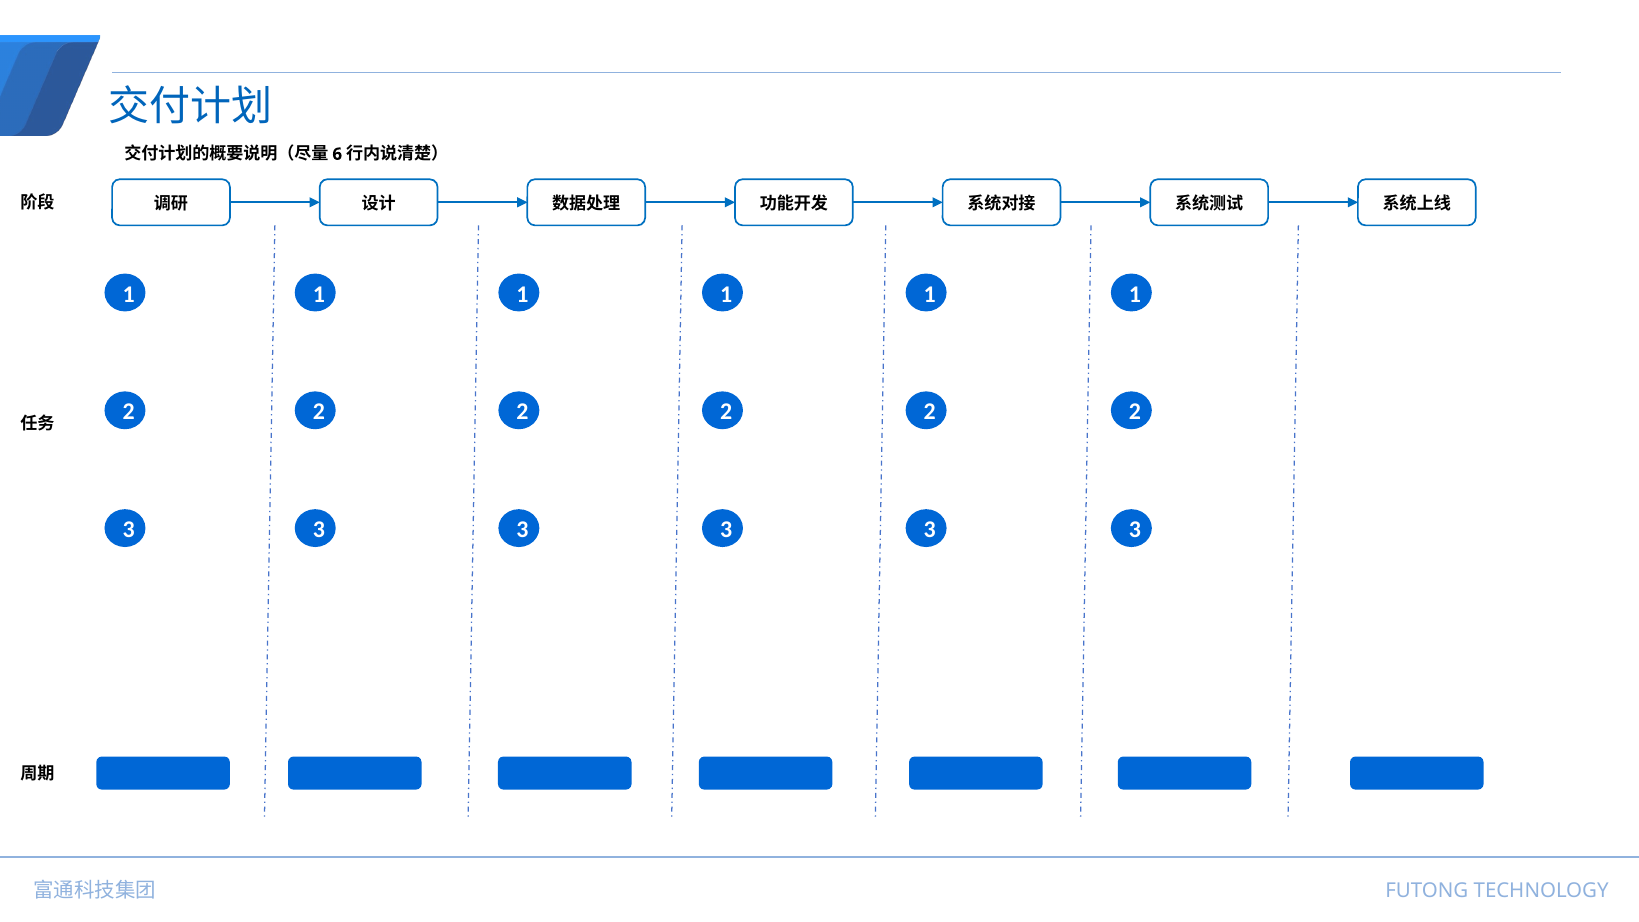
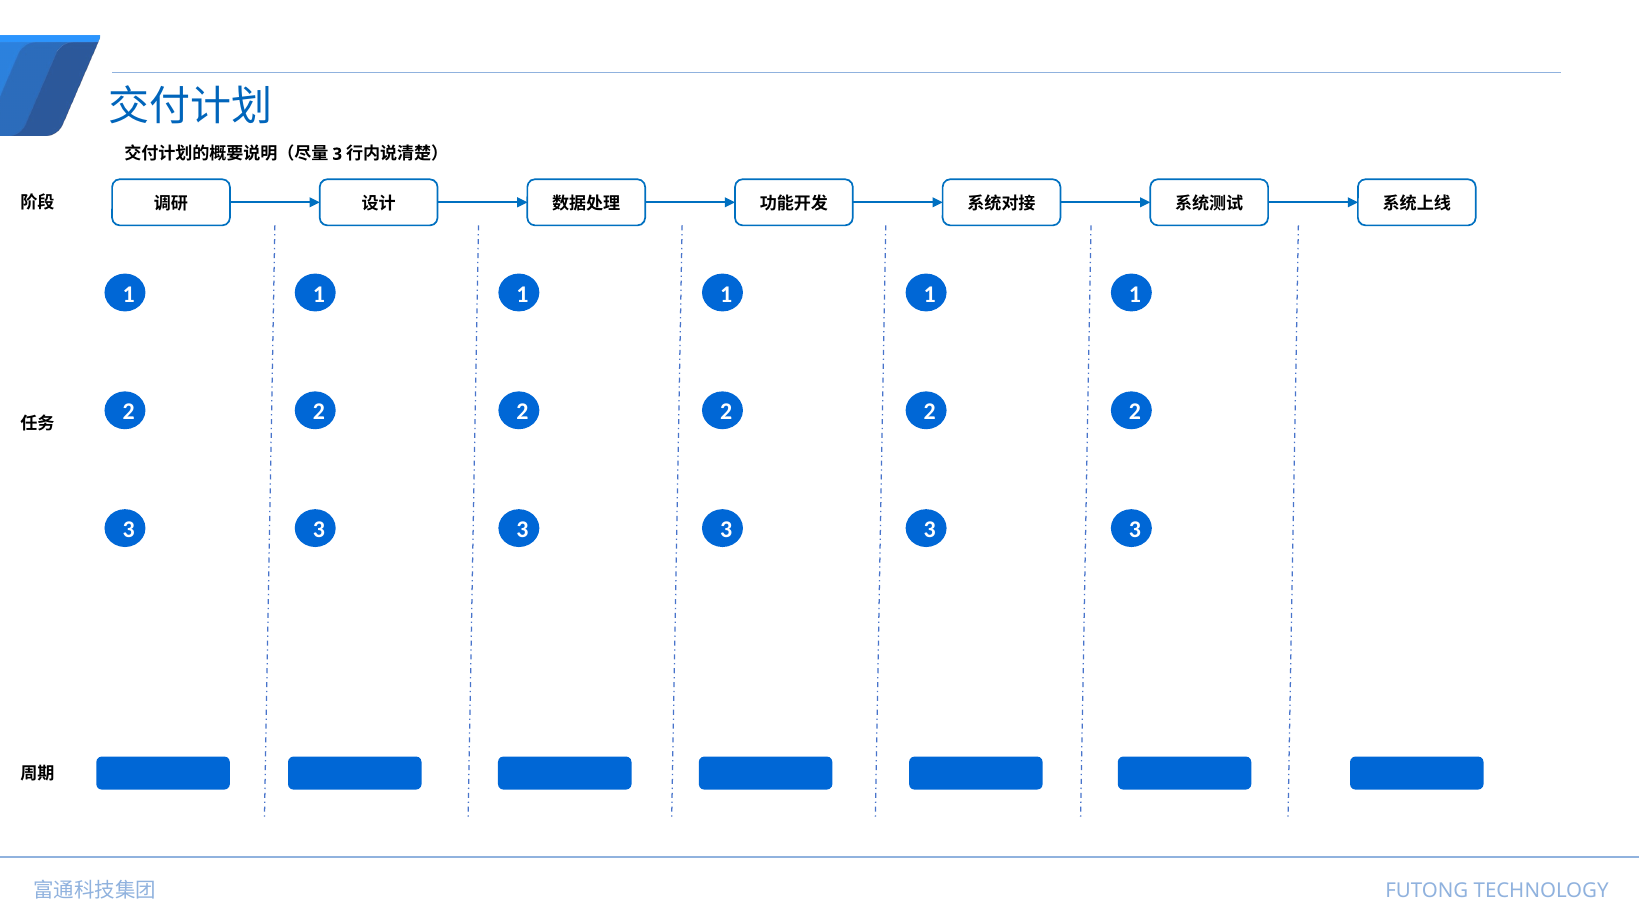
6 at (337, 154): 6 -> 3
